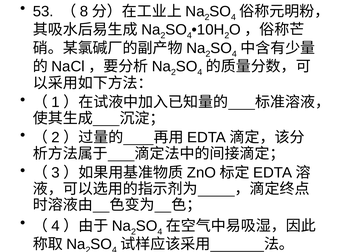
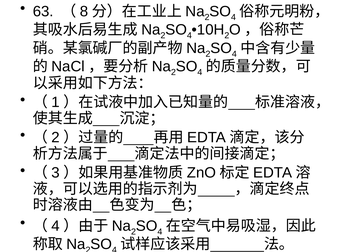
53: 53 -> 63
